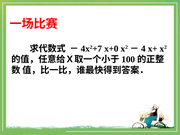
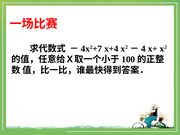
x+0: x+0 -> x+4
